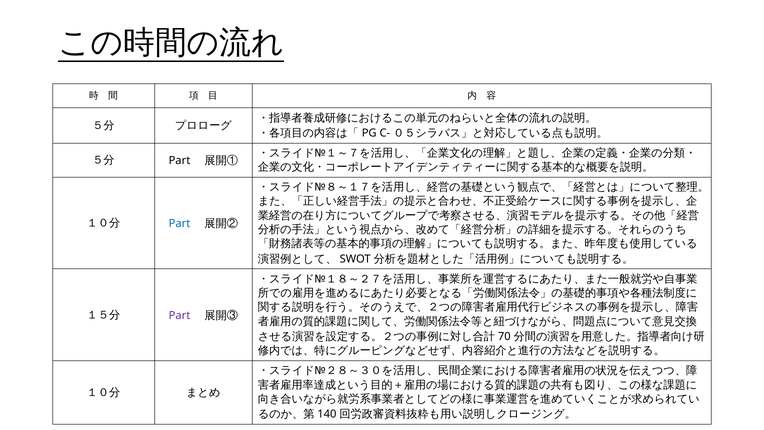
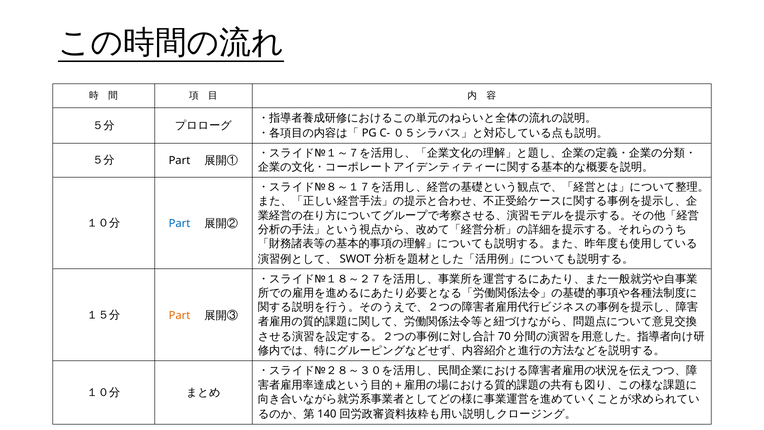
Part at (179, 315) colour: purple -> orange
